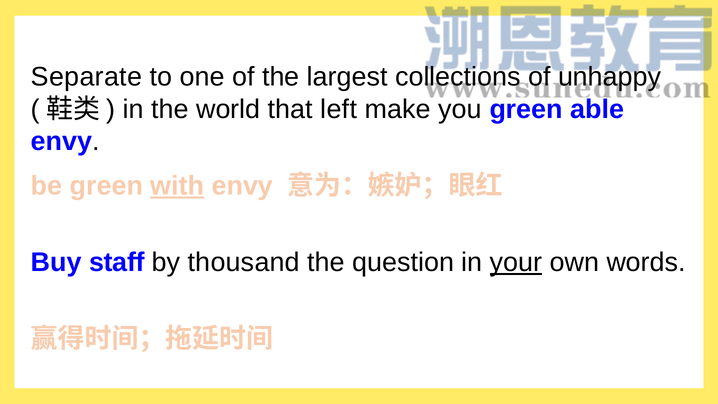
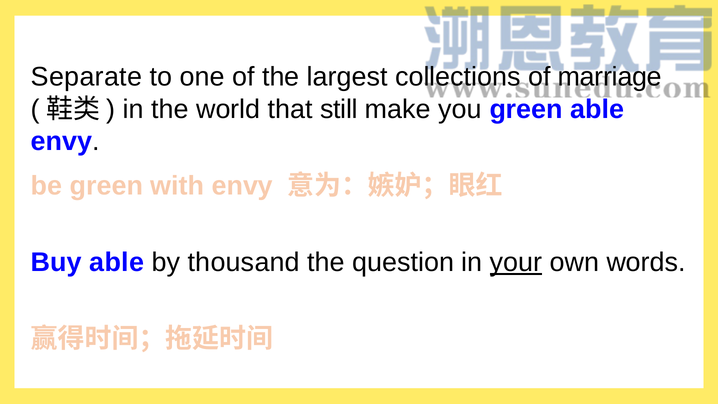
unhappy: unhappy -> marriage
left: left -> still
with underline: present -> none
Buy staff: staff -> able
